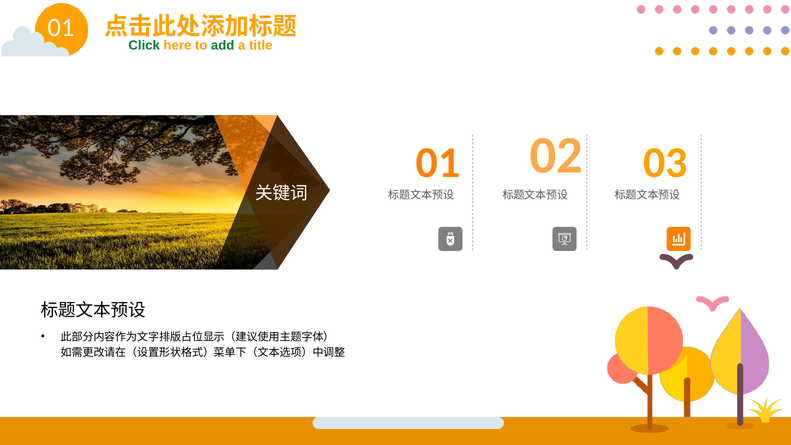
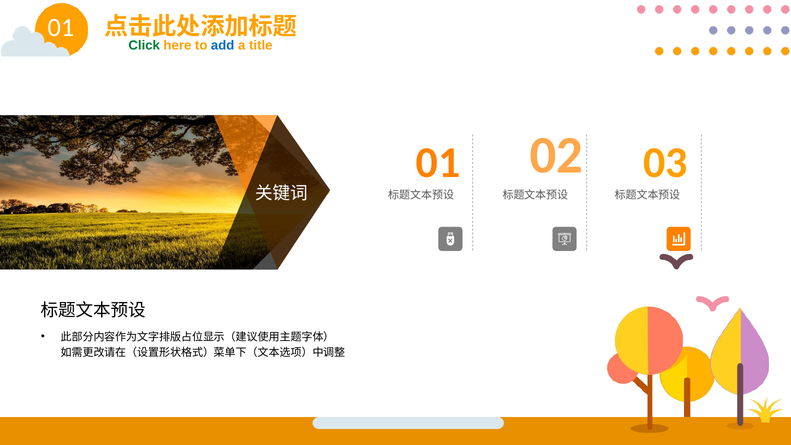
add colour: green -> blue
